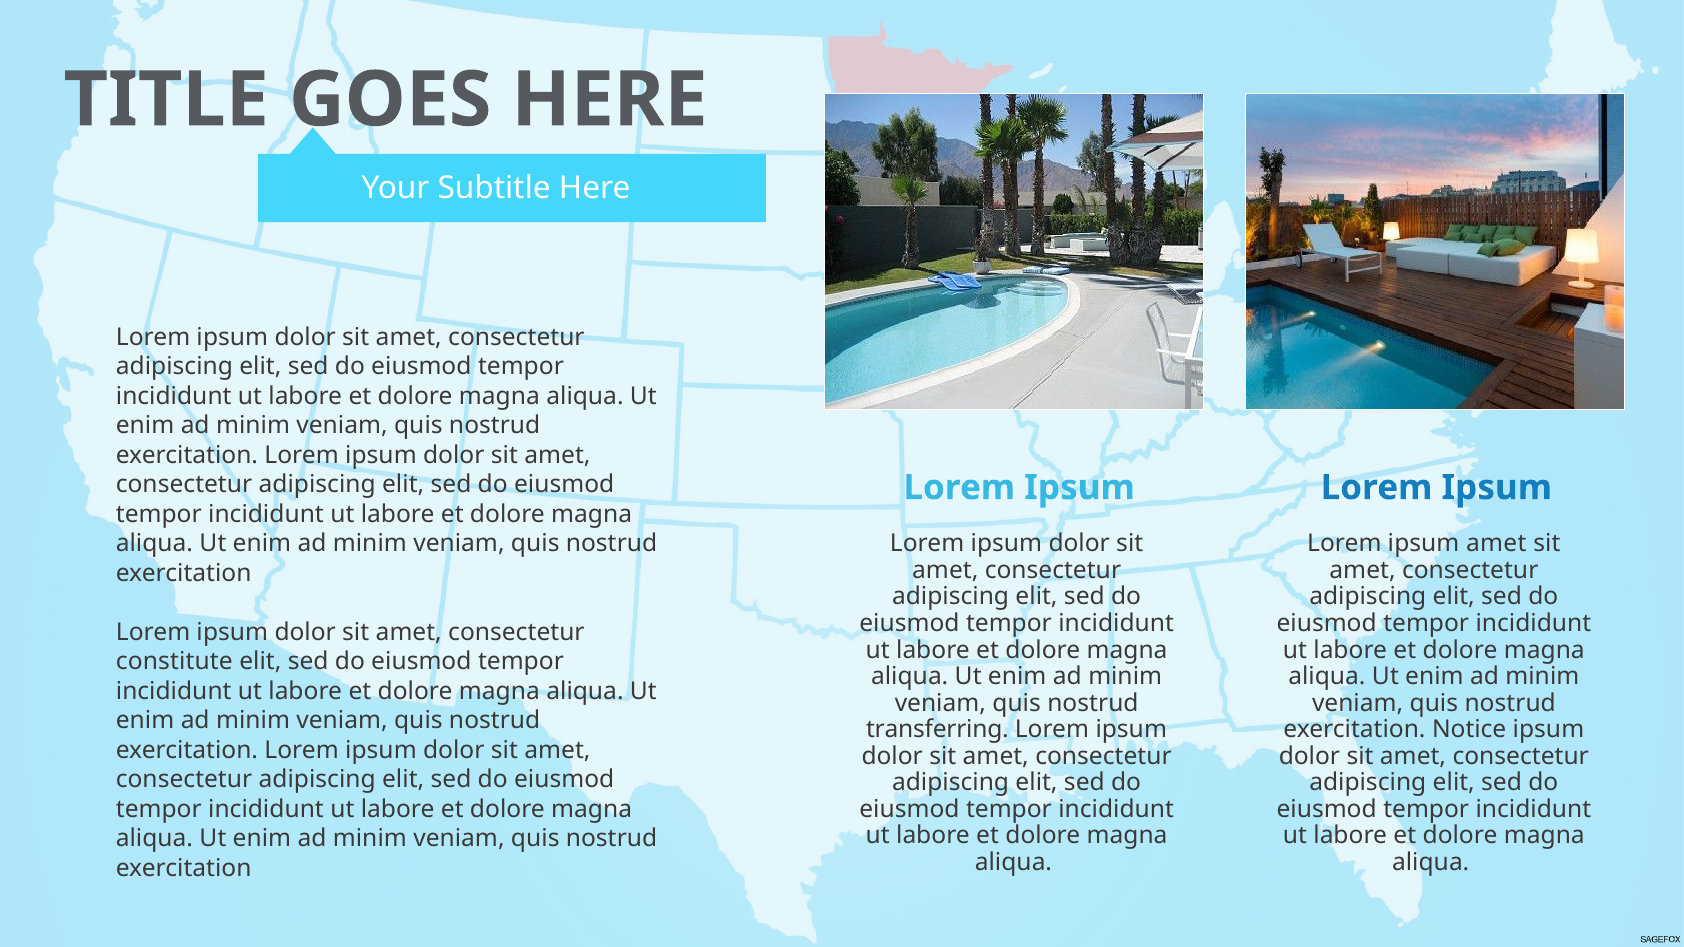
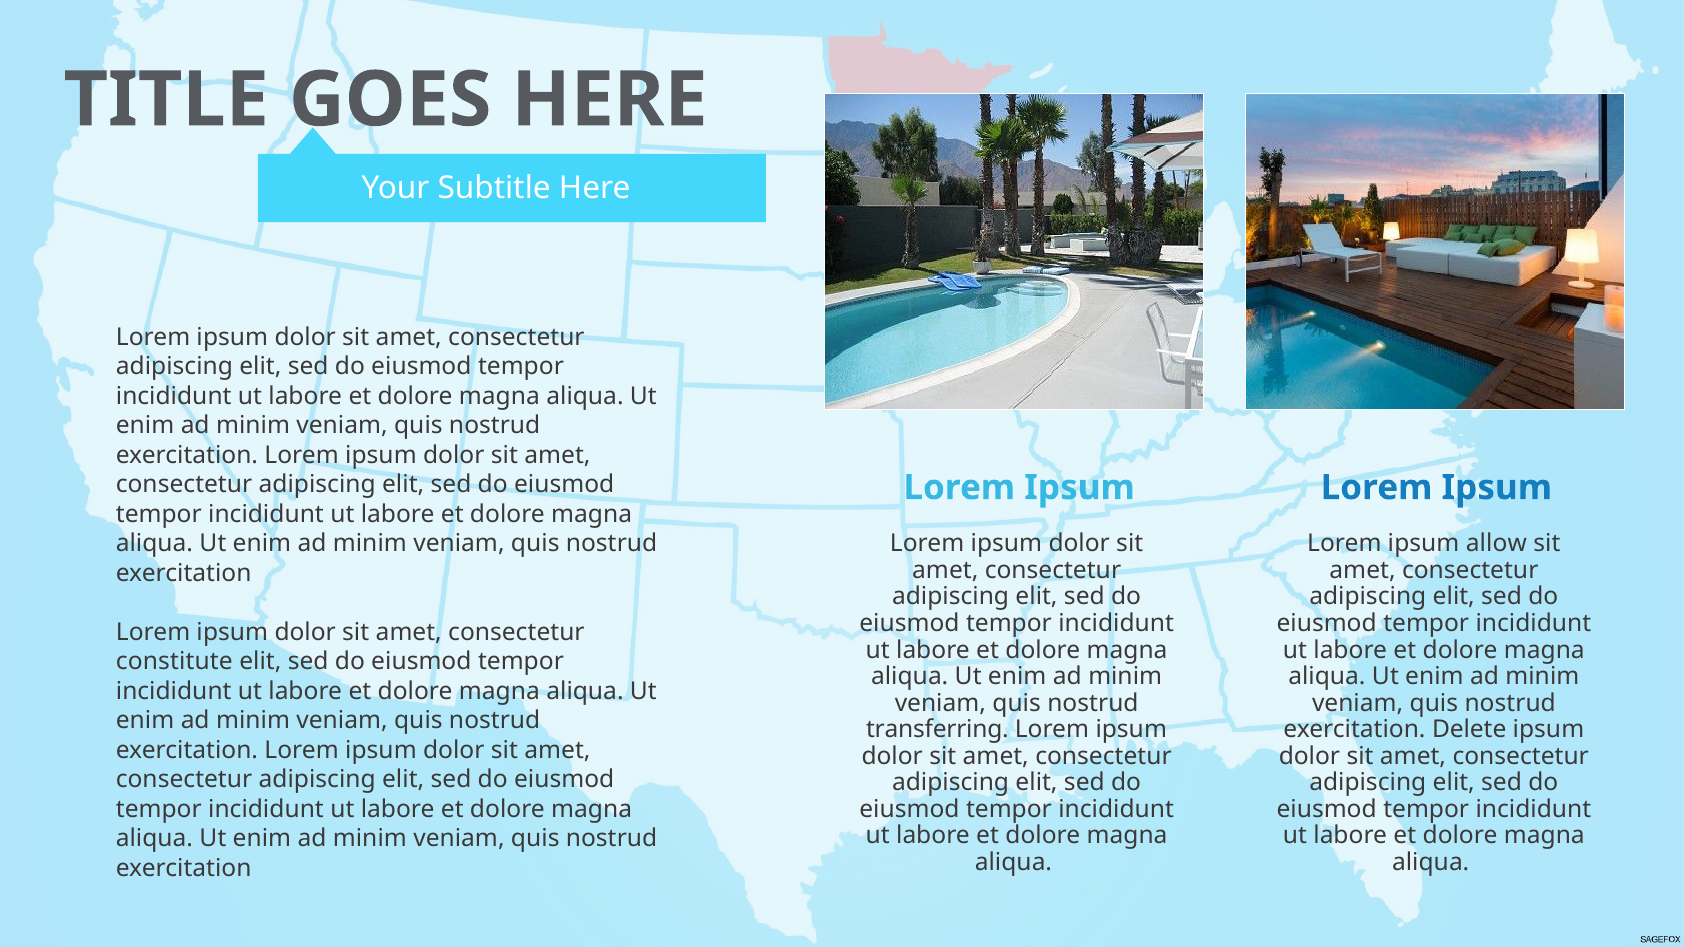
ipsum amet: amet -> allow
Notice: Notice -> Delete
